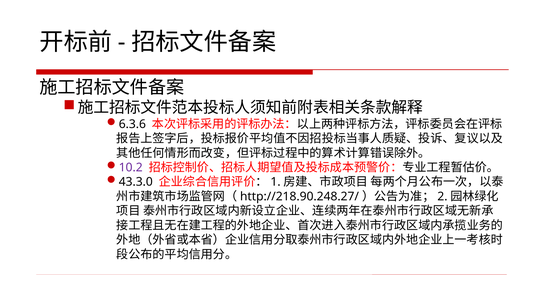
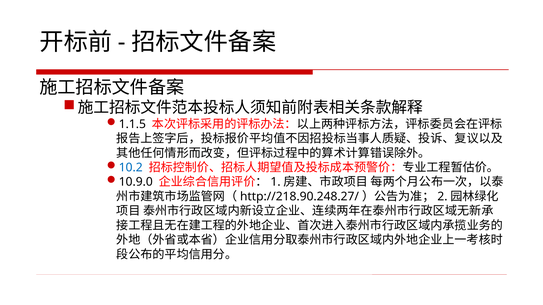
6.3.6: 6.3.6 -> 1.1.5
10.2 colour: purple -> blue
43.3.0: 43.3.0 -> 10.9.0
